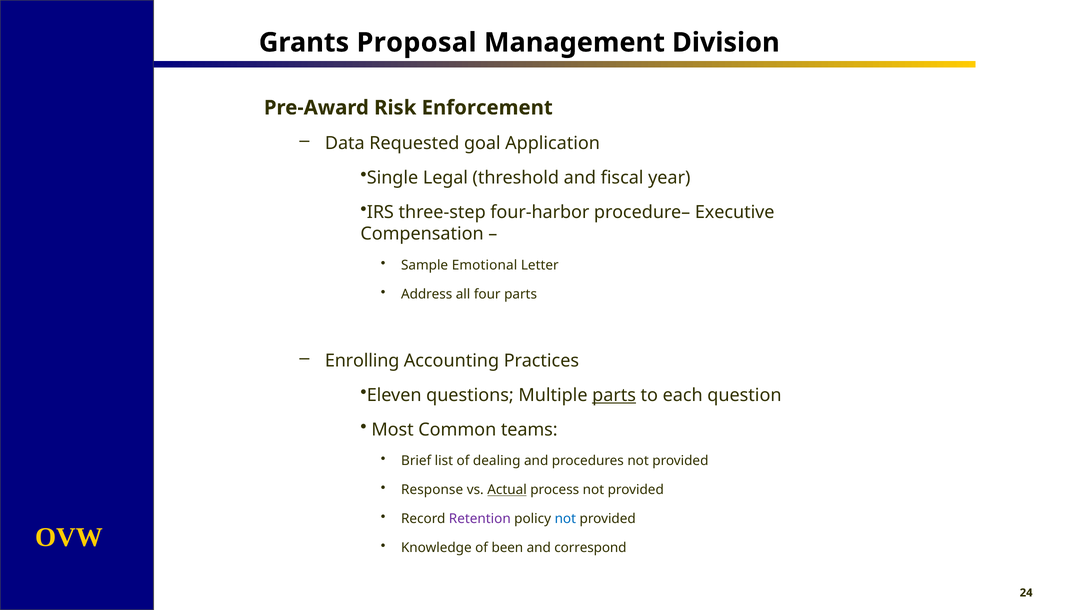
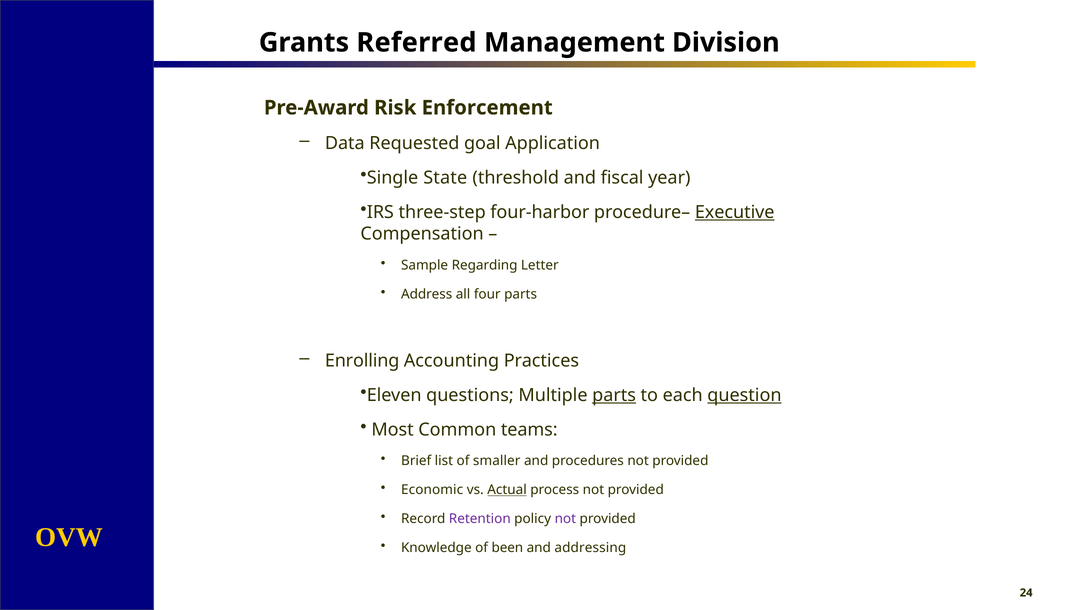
Proposal: Proposal -> Referred
Legal: Legal -> State
Executive underline: none -> present
Emotional: Emotional -> Regarding
question underline: none -> present
dealing: dealing -> smaller
Response: Response -> Economic
not at (565, 519) colour: blue -> purple
correspond: correspond -> addressing
